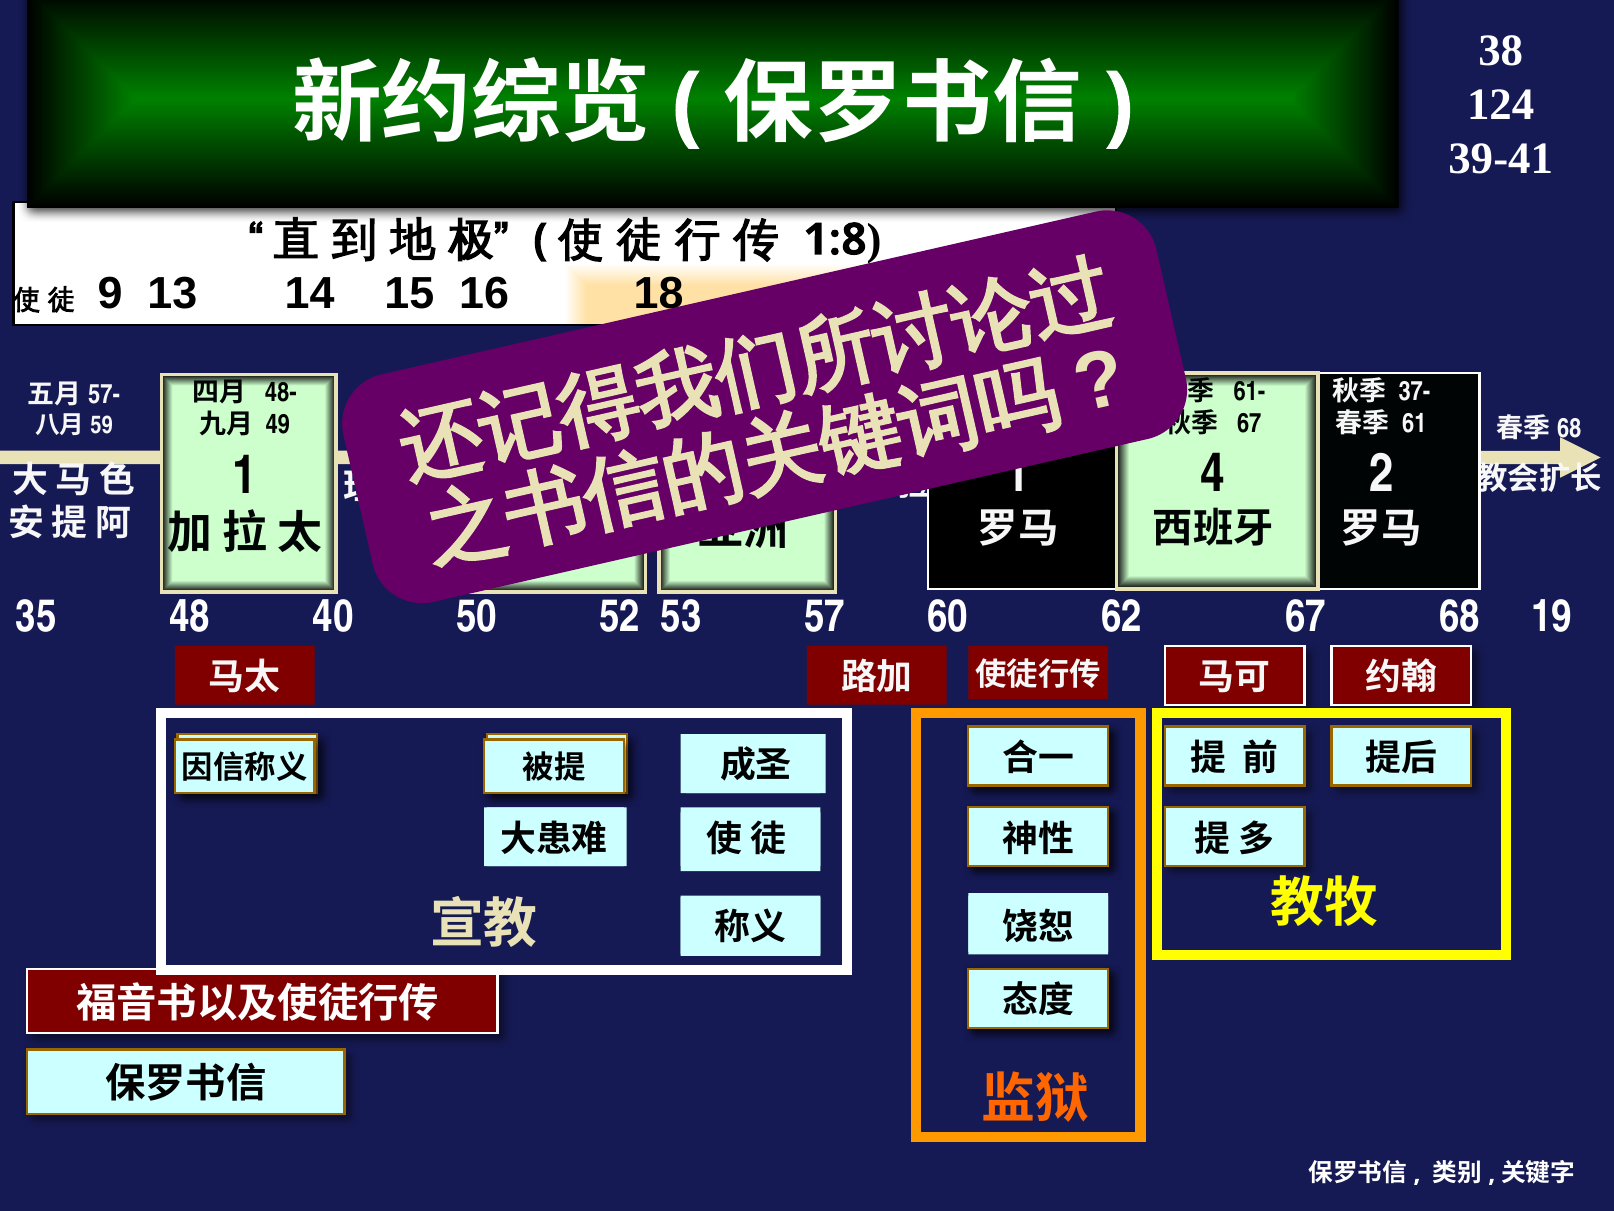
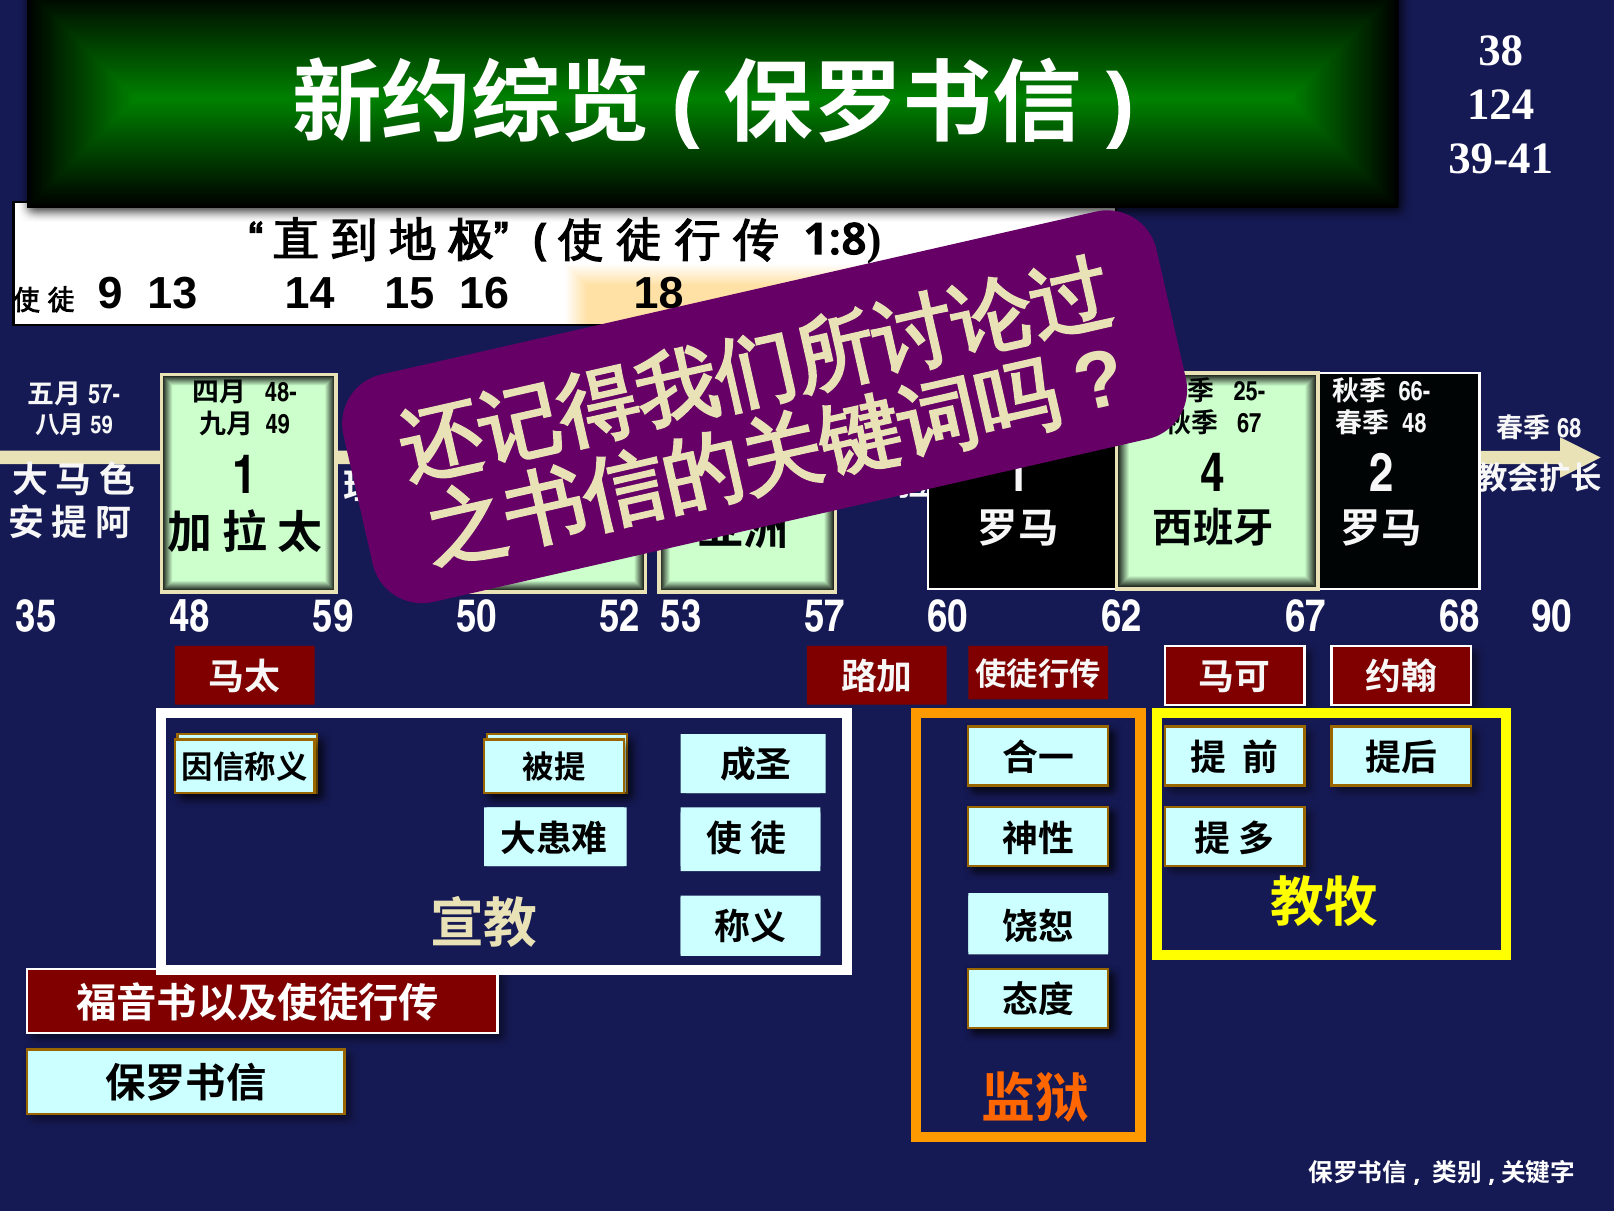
61-: 61- -> 25-
37-: 37- -> 66-
61 at (1414, 423): 61 -> 48
48 40: 40 -> 59
19: 19 -> 90
